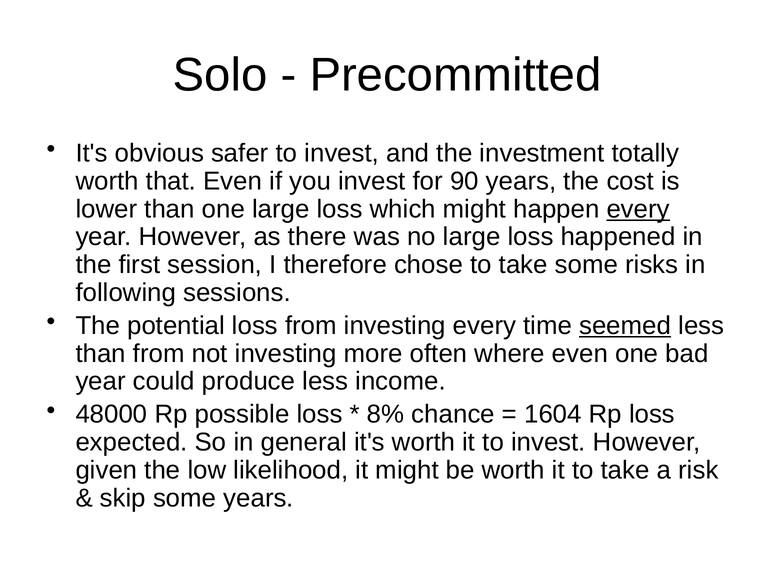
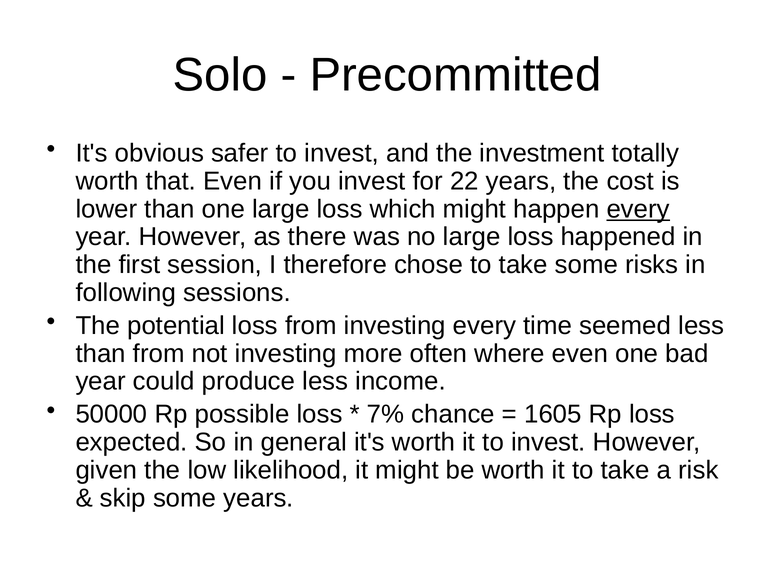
90: 90 -> 22
seemed underline: present -> none
48000: 48000 -> 50000
8%: 8% -> 7%
1604: 1604 -> 1605
